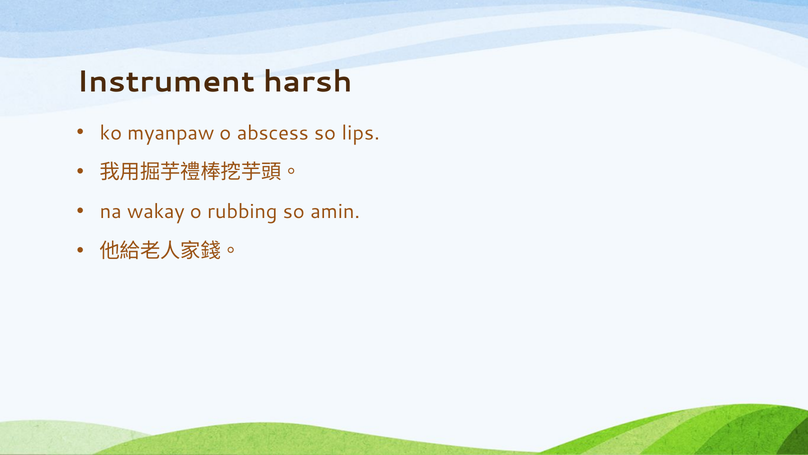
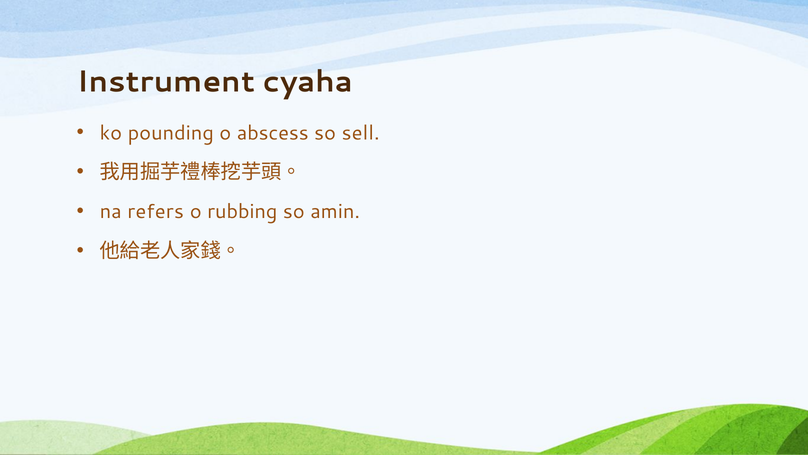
harsh: harsh -> cyaha
myanpaw: myanpaw -> pounding
lips: lips -> sell
wakay: wakay -> refers
